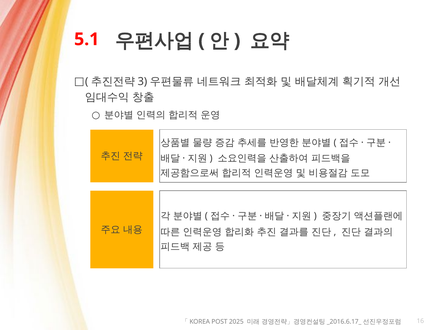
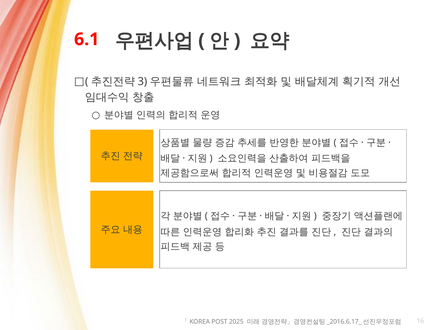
5.1: 5.1 -> 6.1
